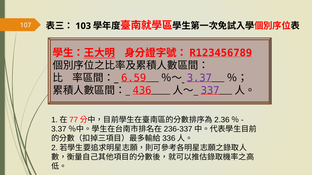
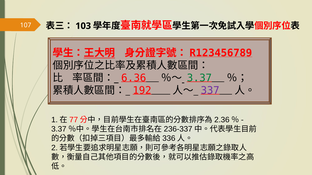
6.59: 6.59 -> 6.36
3.37 colour: purple -> green
436: 436 -> 192
